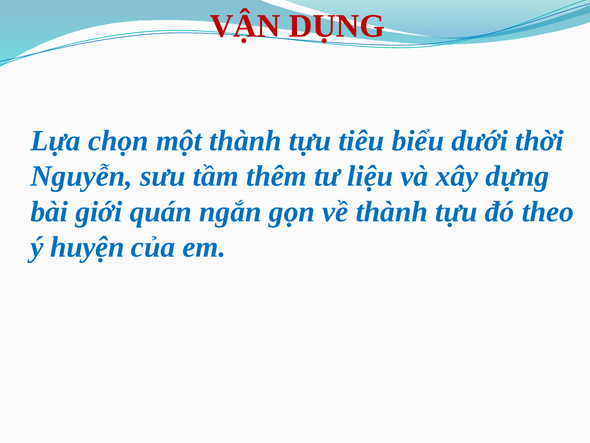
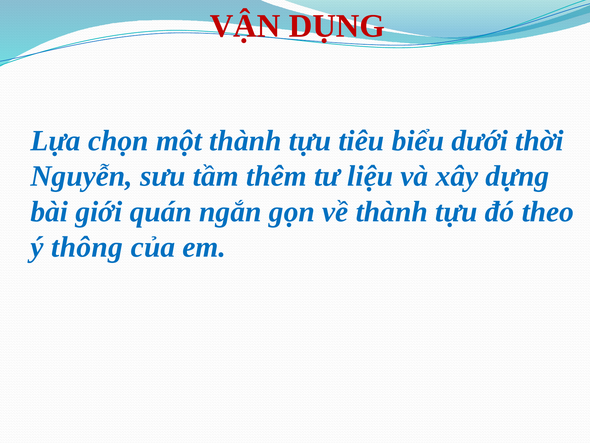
huyện: huyện -> thông
